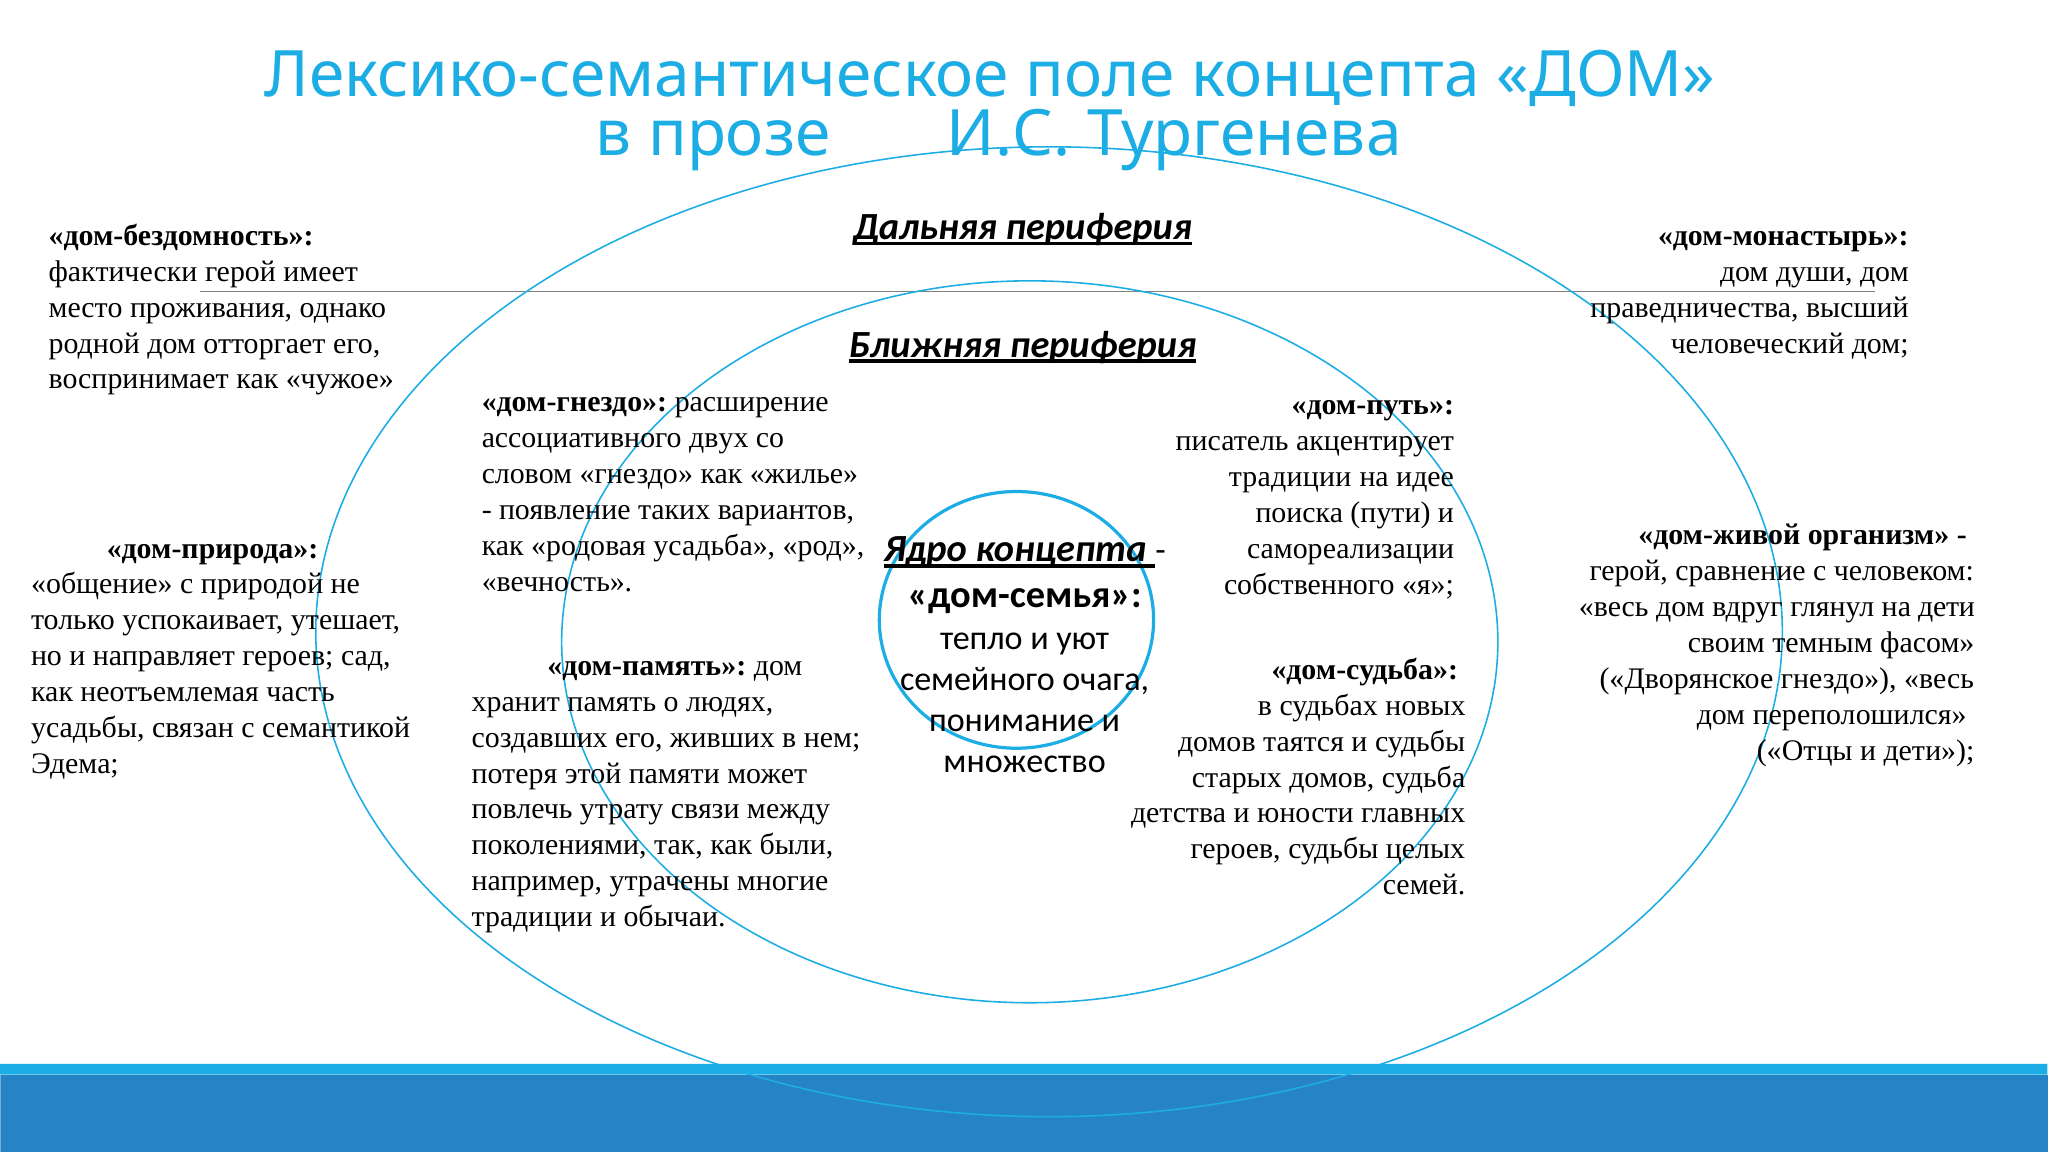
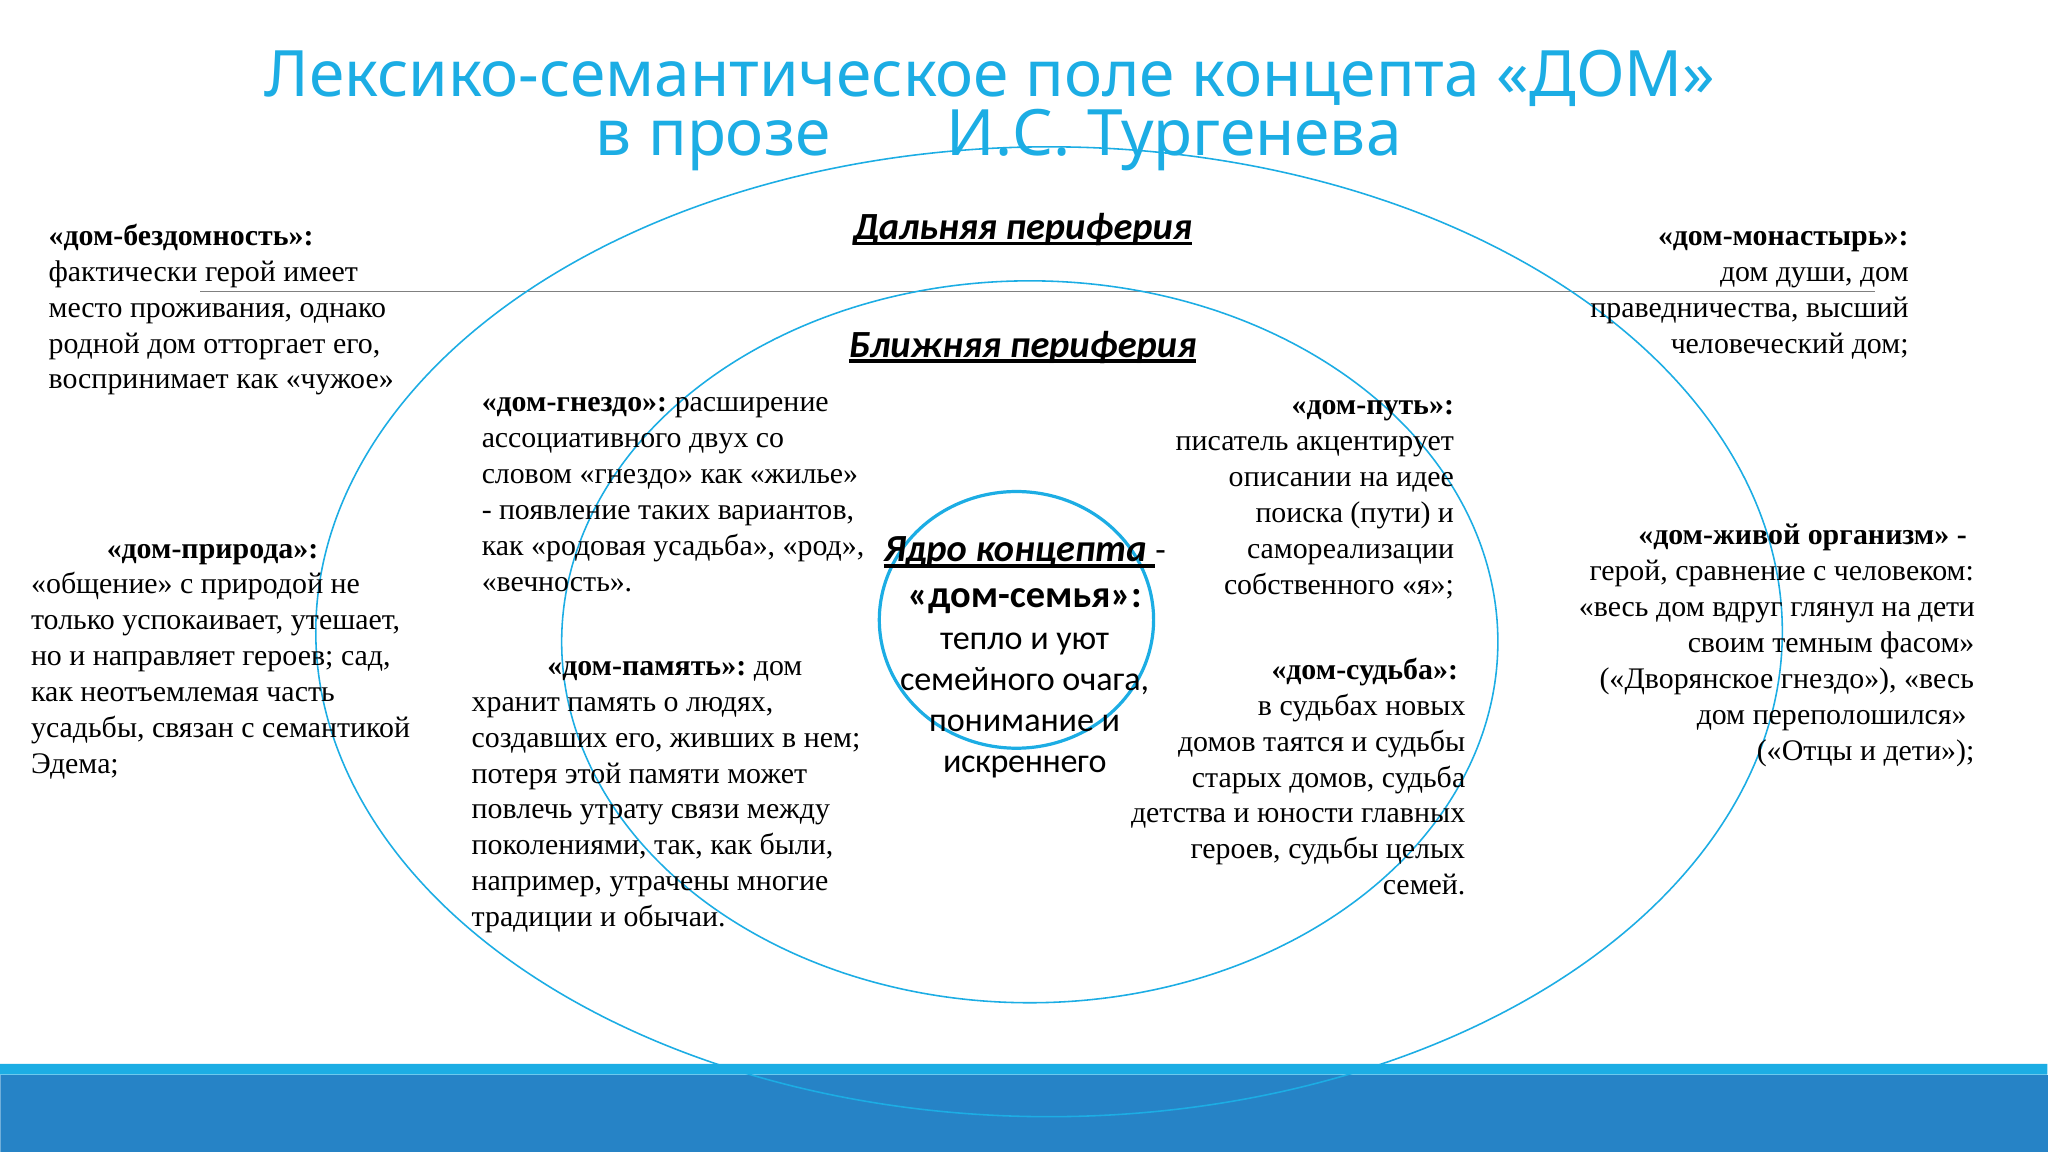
традиции at (1290, 477): традиции -> описании
множество: множество -> искреннего
